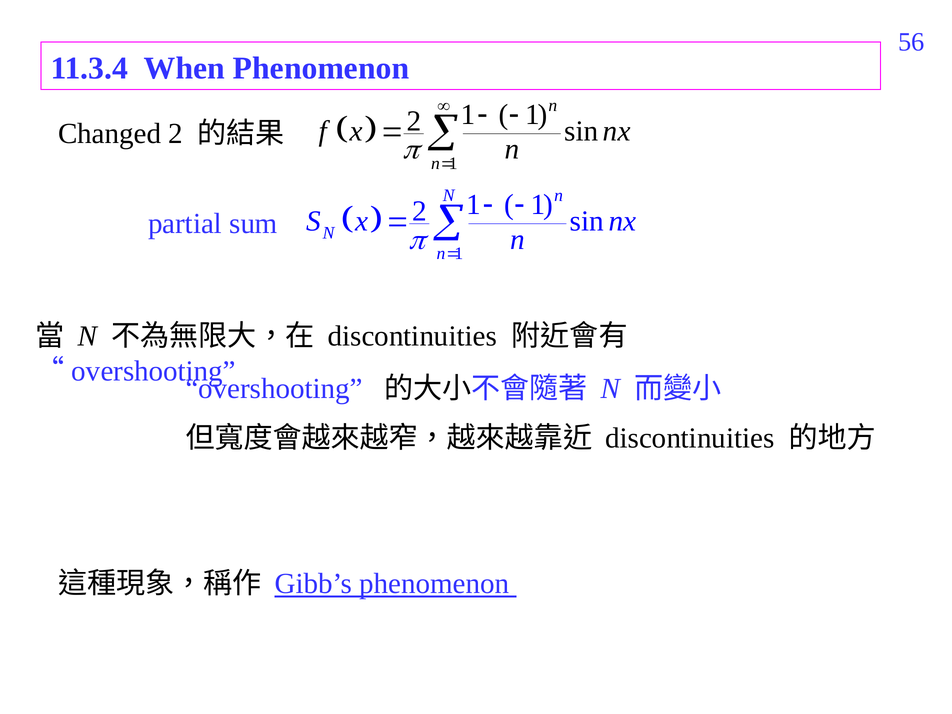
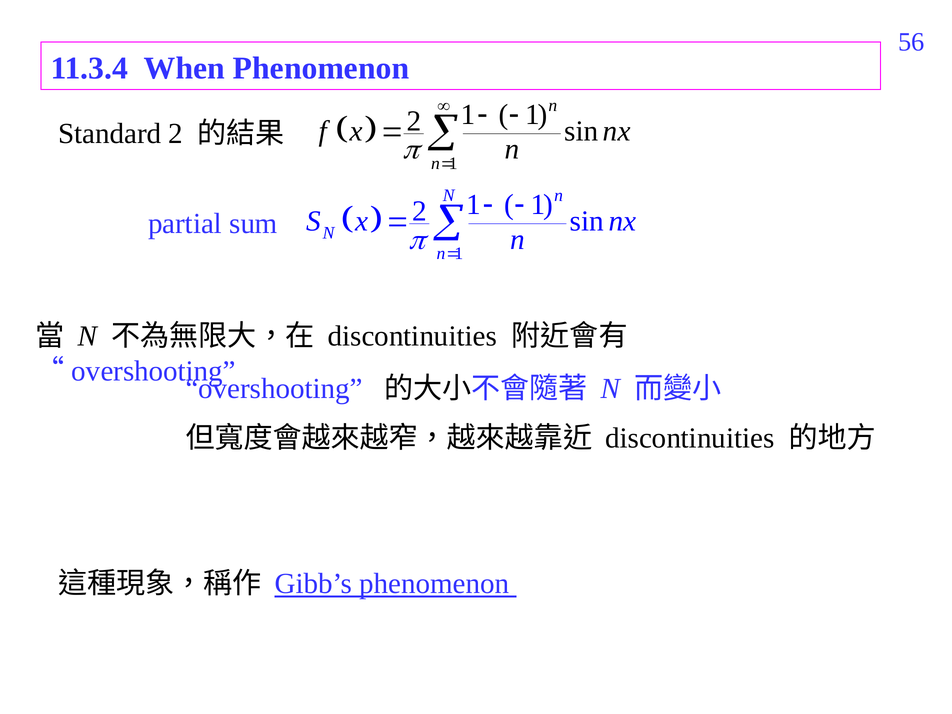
Changed: Changed -> Standard
